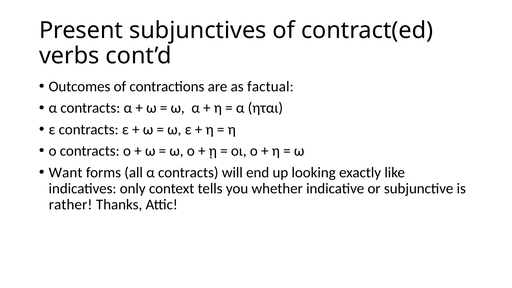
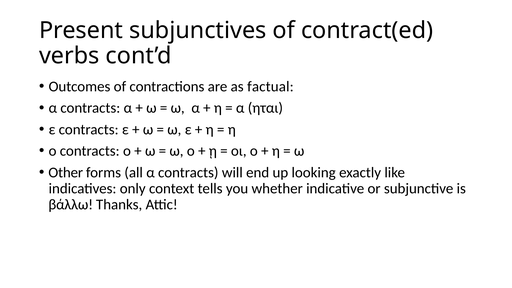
Want: Want -> Other
rather: rather -> βάλλω
